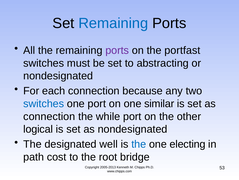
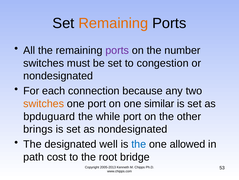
Remaining at (113, 23) colour: blue -> orange
portfast: portfast -> number
abstracting: abstracting -> congestion
switches at (44, 103) colour: blue -> orange
connection at (49, 116): connection -> bpduguard
logical: logical -> brings
electing: electing -> allowed
